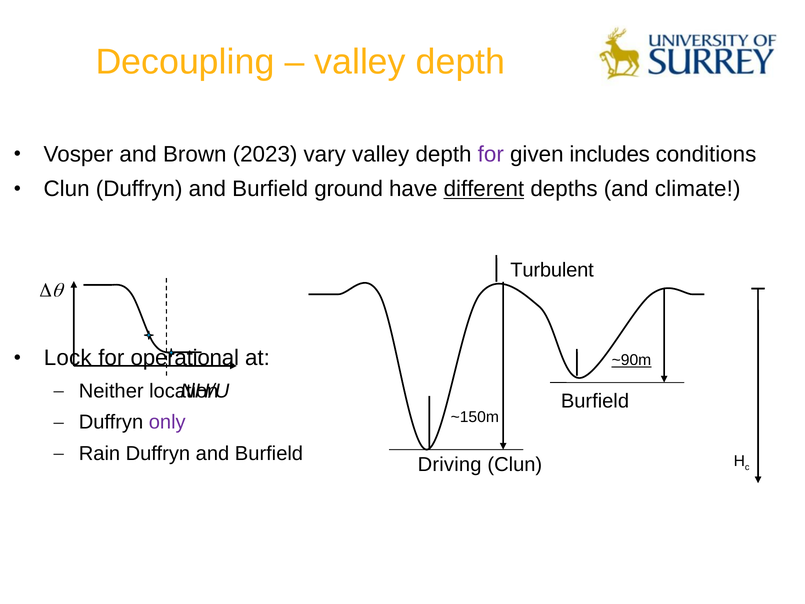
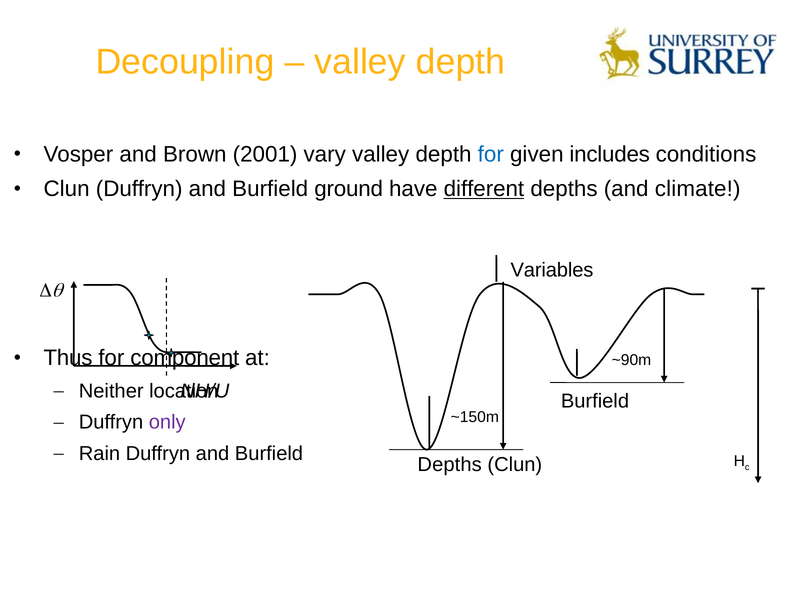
2023: 2023 -> 2001
for at (491, 154) colour: purple -> blue
Turbulent: Turbulent -> Variables
Lock: Lock -> Thus
operational: operational -> component
~90m underline: present -> none
Driving at (450, 465): Driving -> Depths
